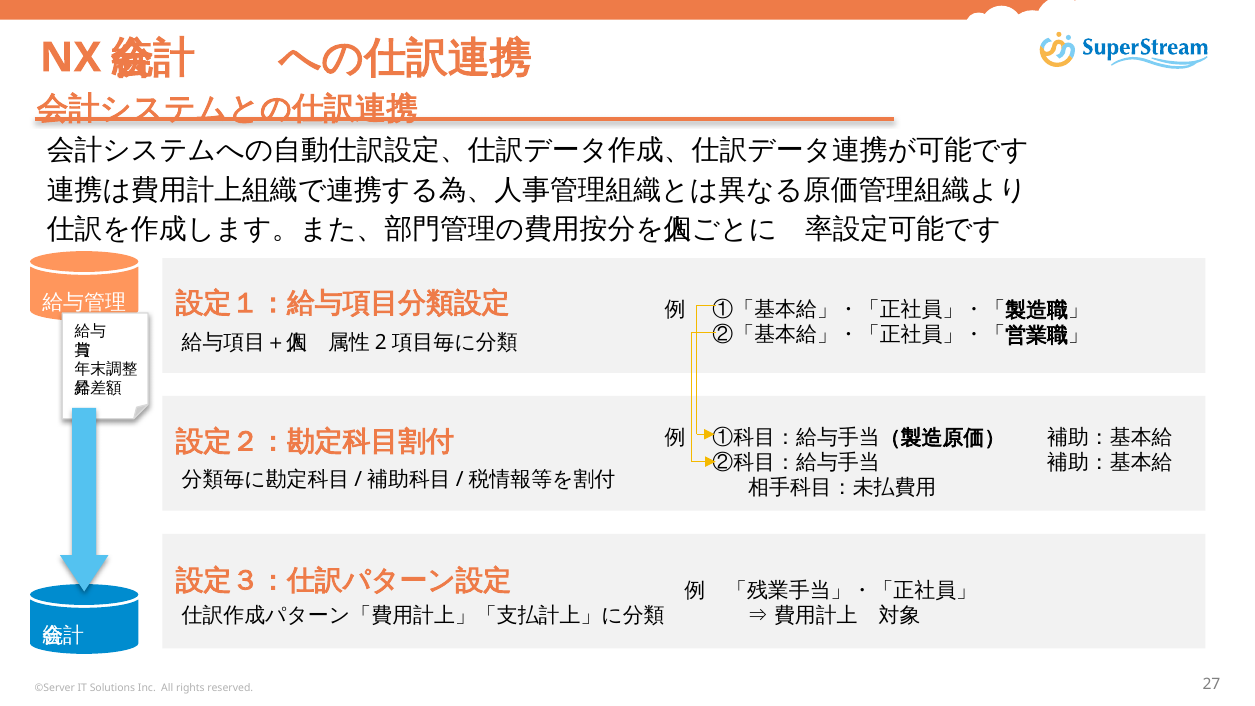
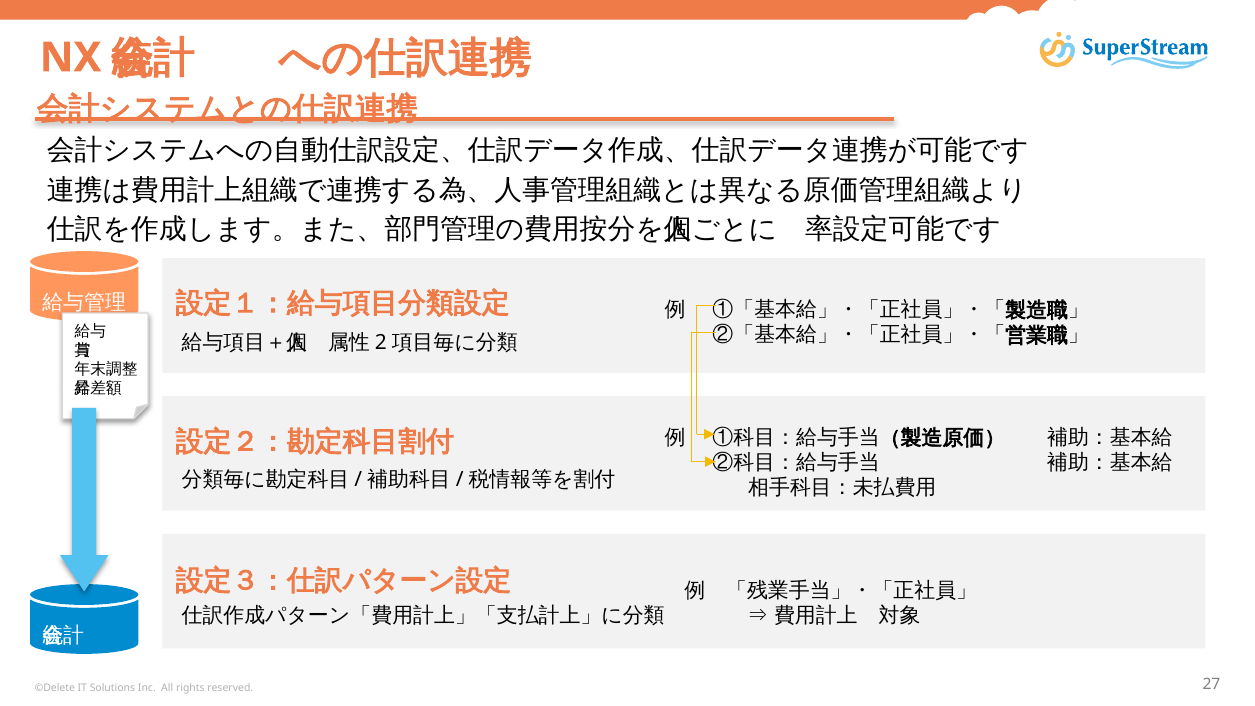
©Server: ©Server -> ©Delete
